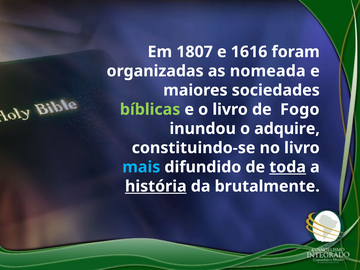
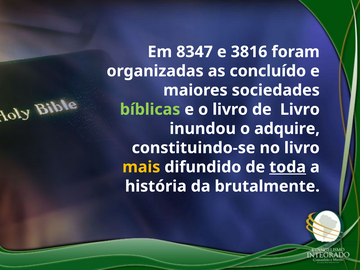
1807: 1807 -> 8347
1616: 1616 -> 3816
nomeada: nomeada -> concluído
de Fogo: Fogo -> Livro
mais colour: light blue -> yellow
história underline: present -> none
